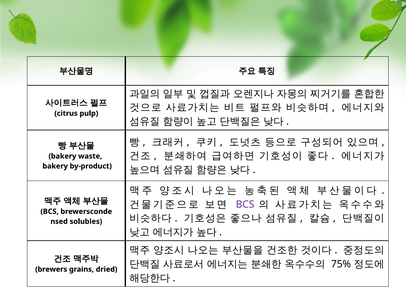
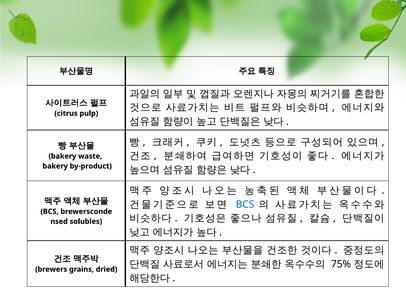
BCS at (245, 204) colour: purple -> blue
